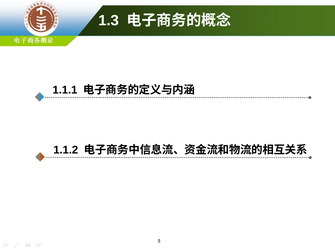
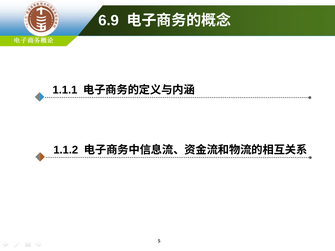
1.3: 1.3 -> 6.9
